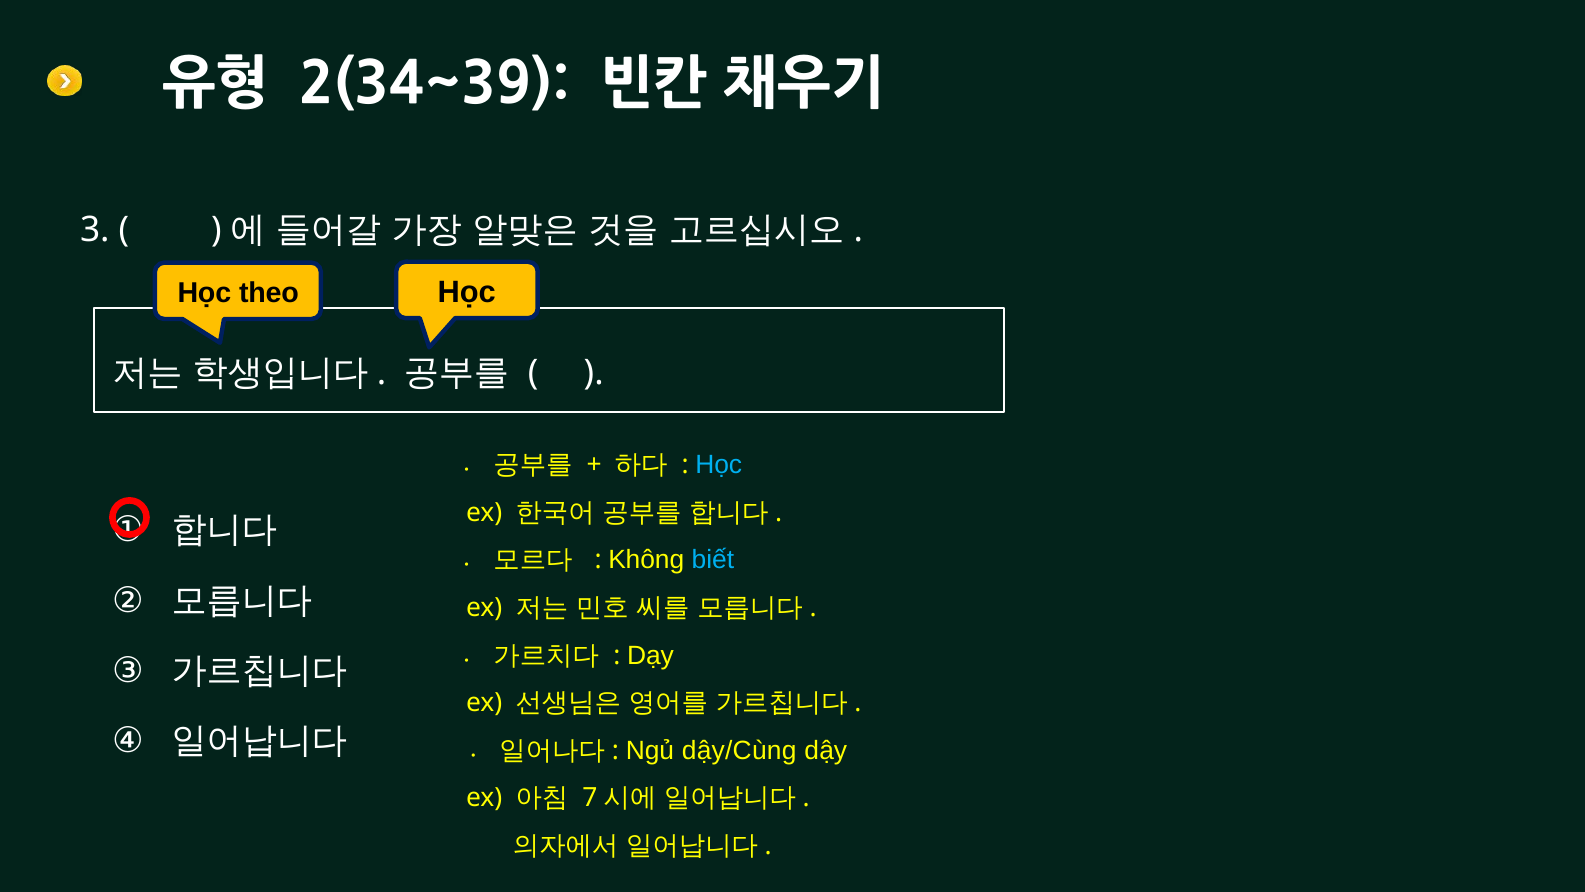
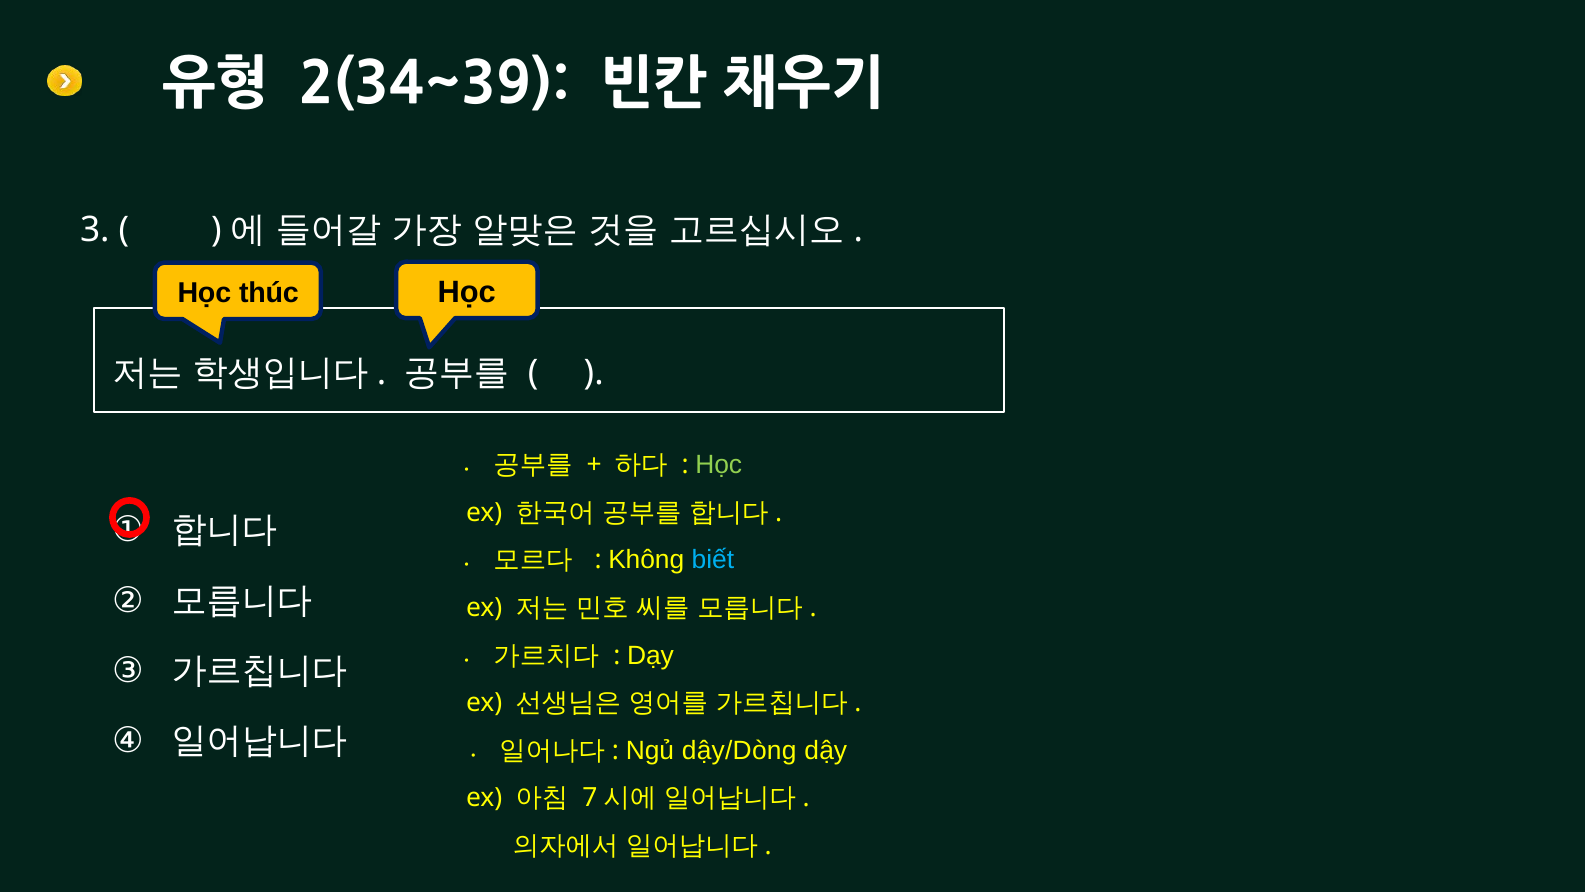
theo: theo -> thúc
Học at (719, 465) colour: light blue -> light green
dậy/Cùng: dậy/Cùng -> dậy/Dòng
